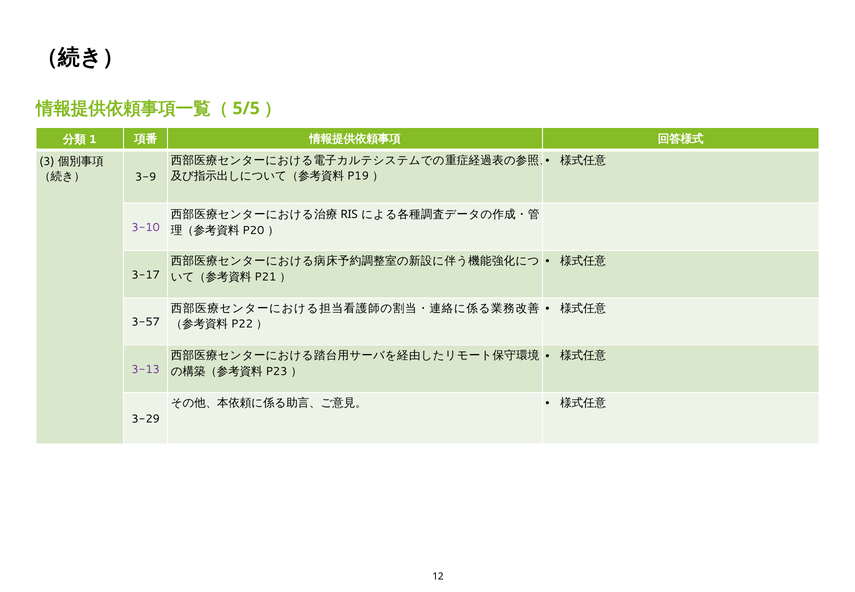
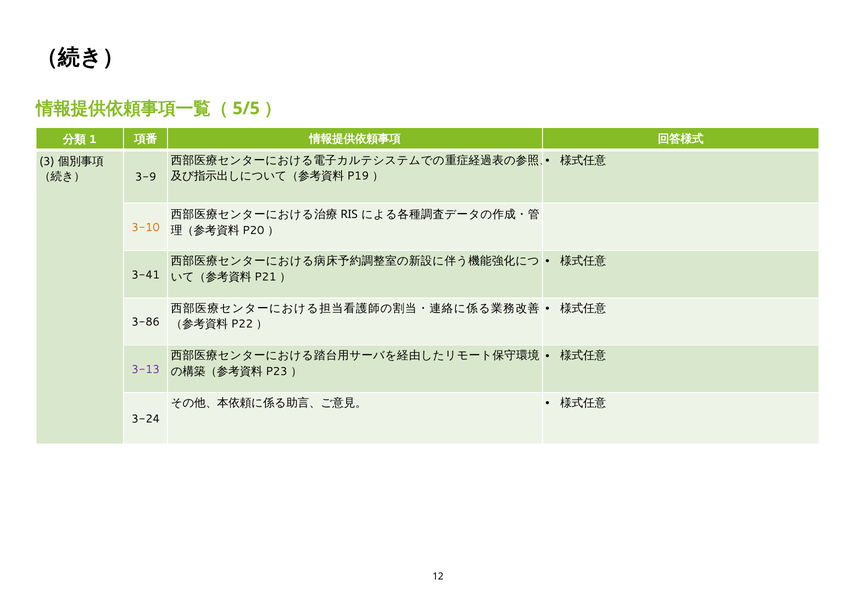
3-10 colour: purple -> orange
3-17: 3-17 -> 3-41
3-57: 3-57 -> 3-86
3-29: 3-29 -> 3-24
